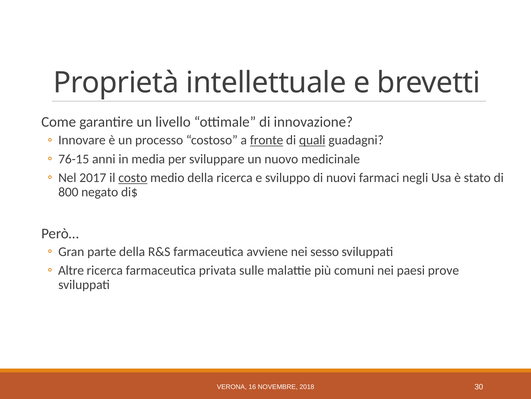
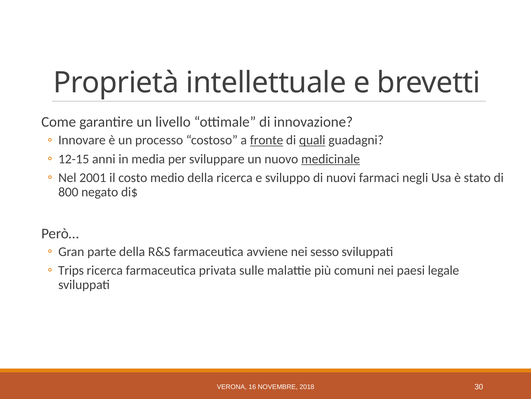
76-15: 76-15 -> 12-15
medicinale underline: none -> present
2017: 2017 -> 2001
costo underline: present -> none
Altre: Altre -> Trips
prove: prove -> legale
